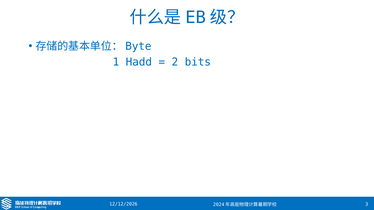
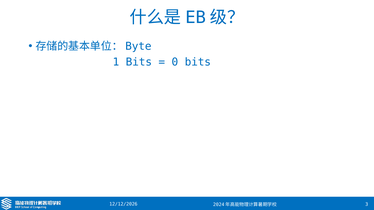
1 Hadd: Hadd -> Bits
2: 2 -> 0
